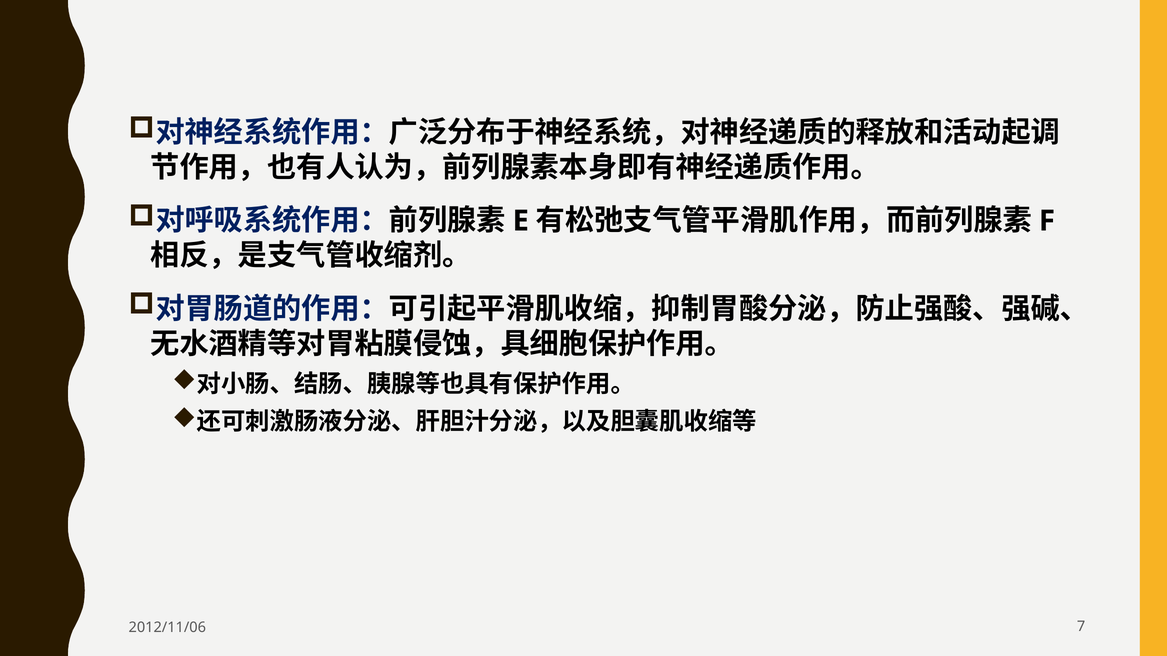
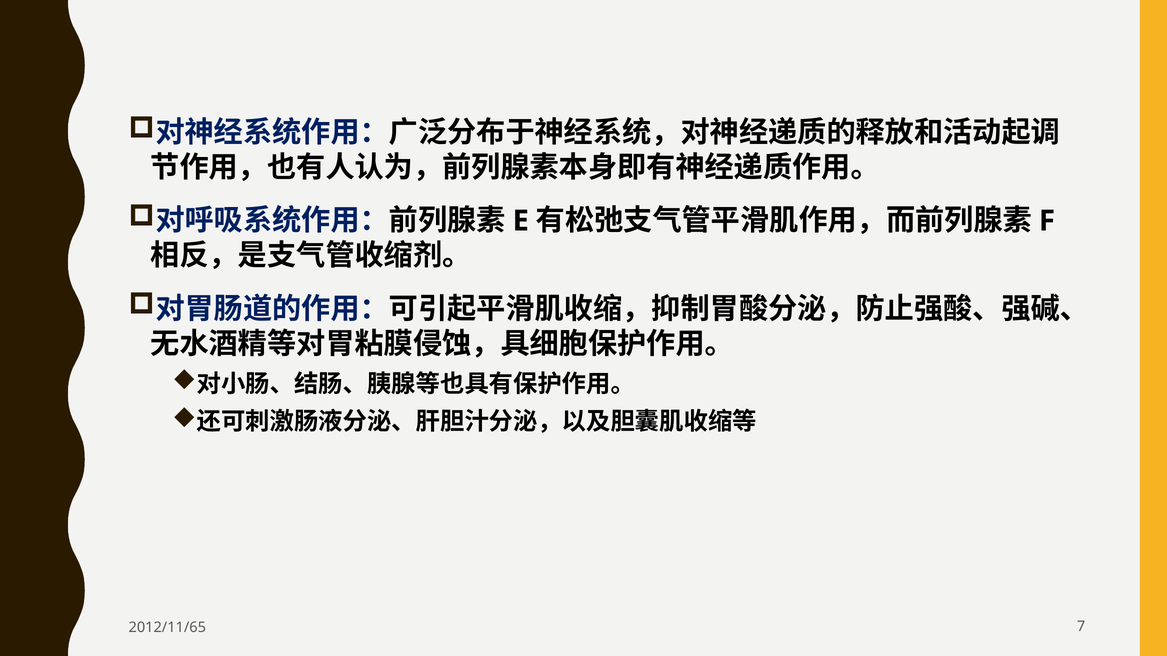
2012/11/06: 2012/11/06 -> 2012/11/65
